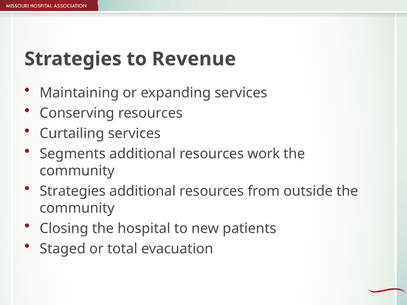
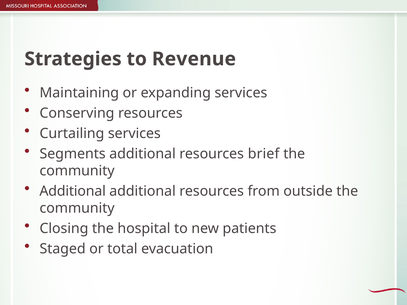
work: work -> brief
Strategies at (73, 191): Strategies -> Additional
